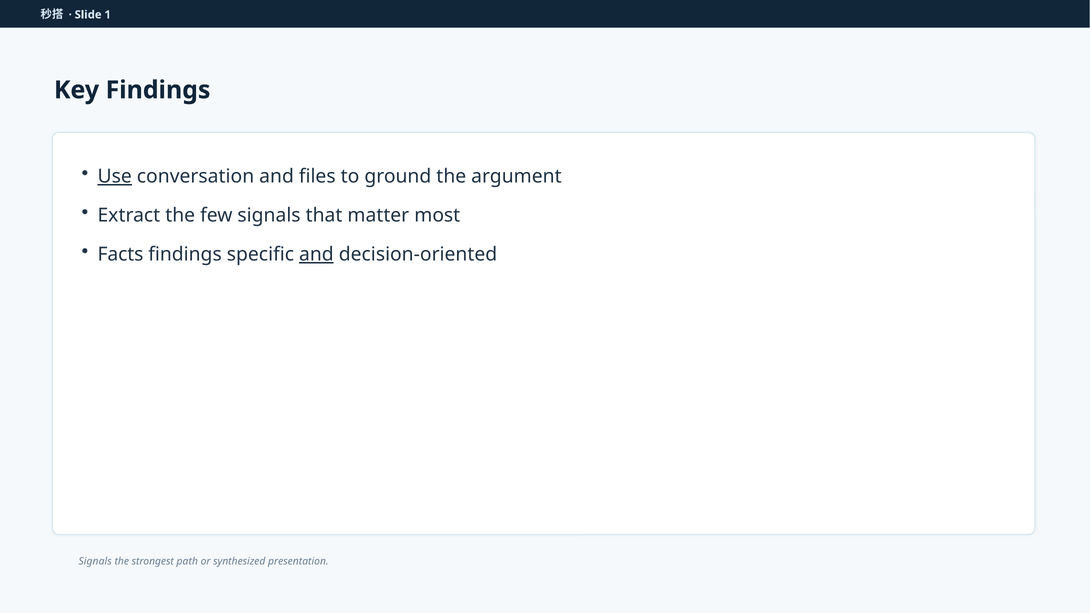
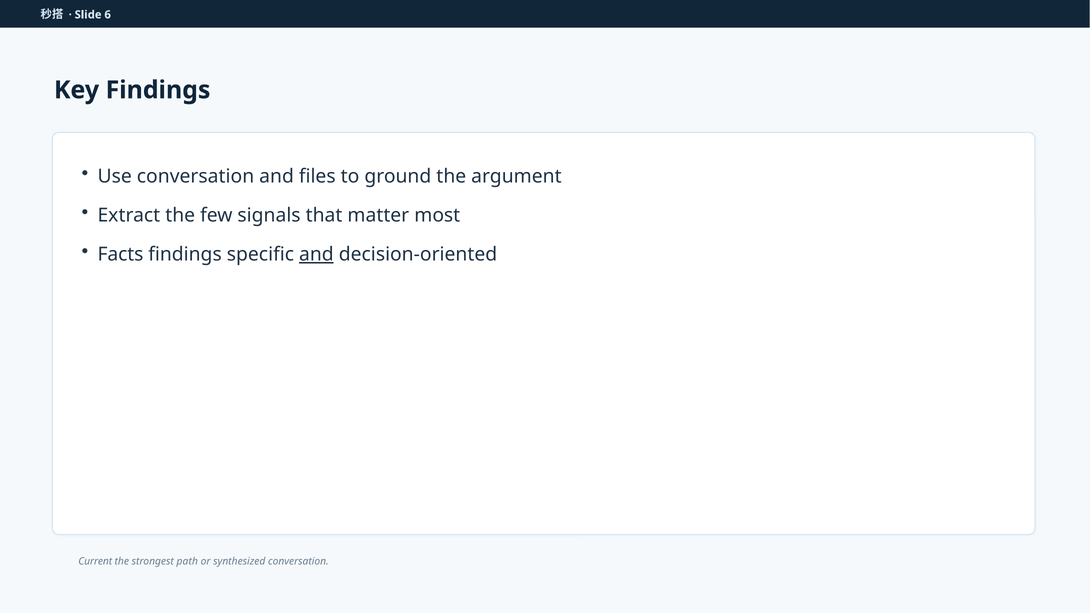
1: 1 -> 6
Use underline: present -> none
Signals at (95, 561): Signals -> Current
synthesized presentation: presentation -> conversation
